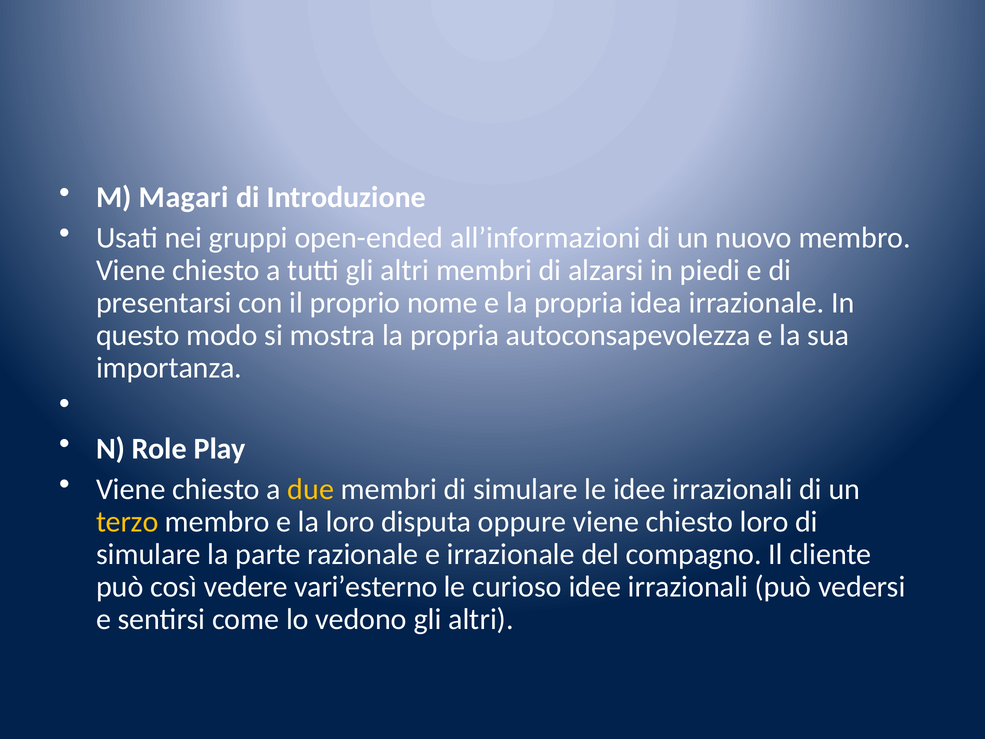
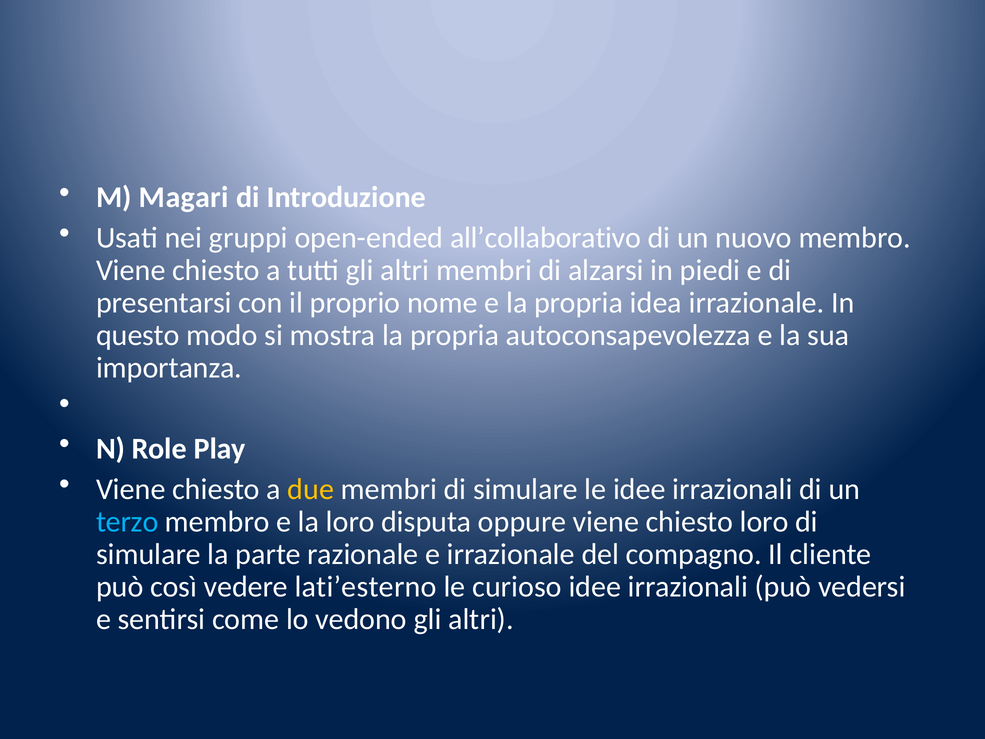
all’informazioni: all’informazioni -> all’collaborativo
terzo colour: yellow -> light blue
vari’esterno: vari’esterno -> lati’esterno
